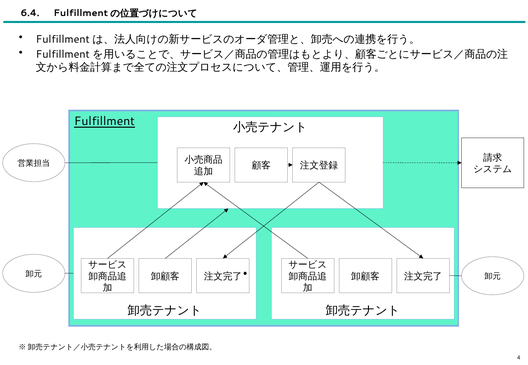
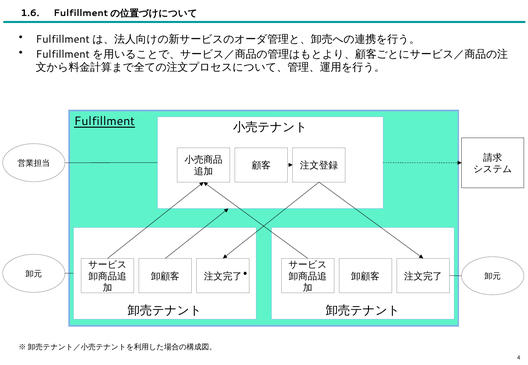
6.4: 6.4 -> 1.6
